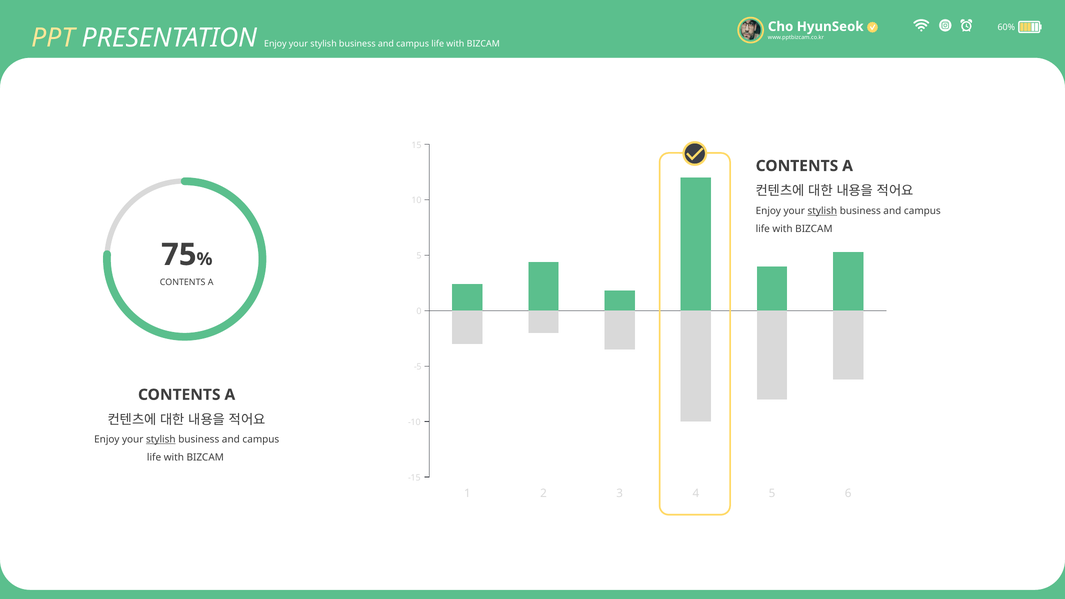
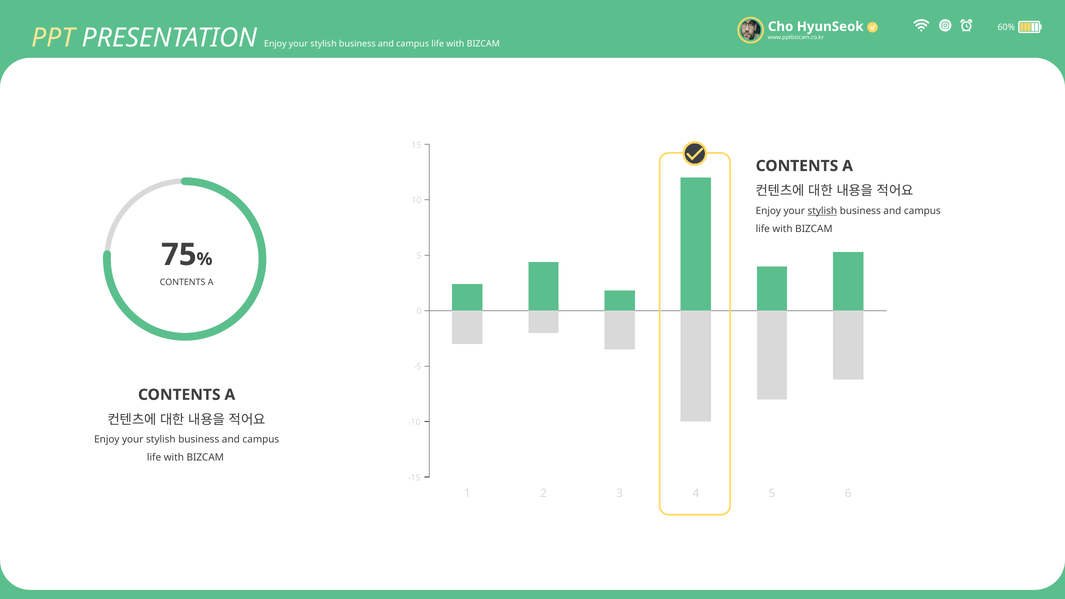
stylish at (161, 440) underline: present -> none
